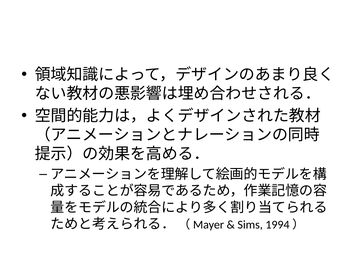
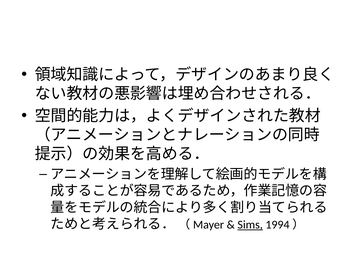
Sims underline: none -> present
